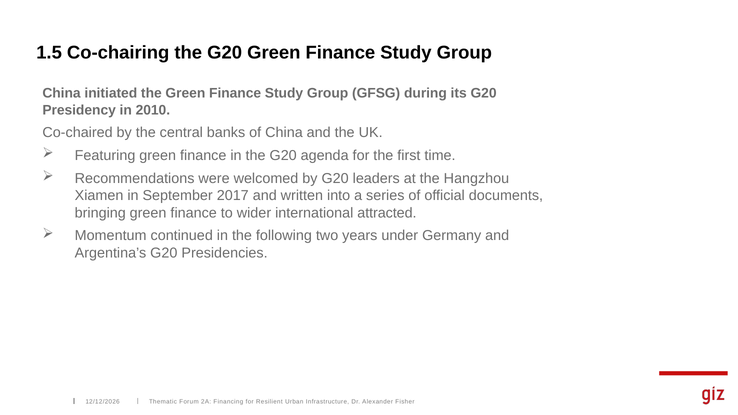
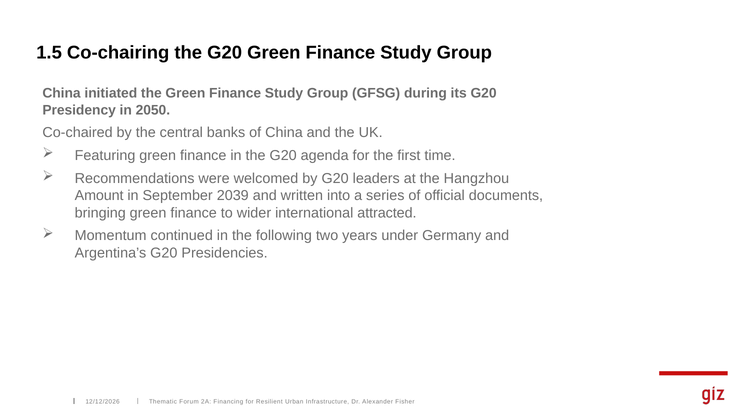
2010: 2010 -> 2050
Xiamen: Xiamen -> Amount
2017: 2017 -> 2039
